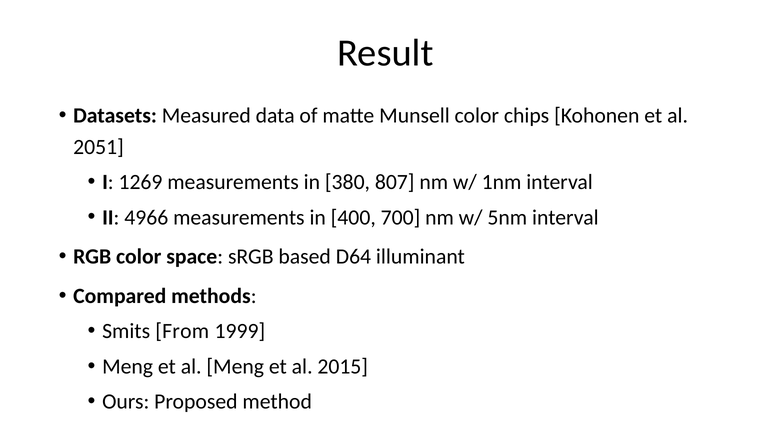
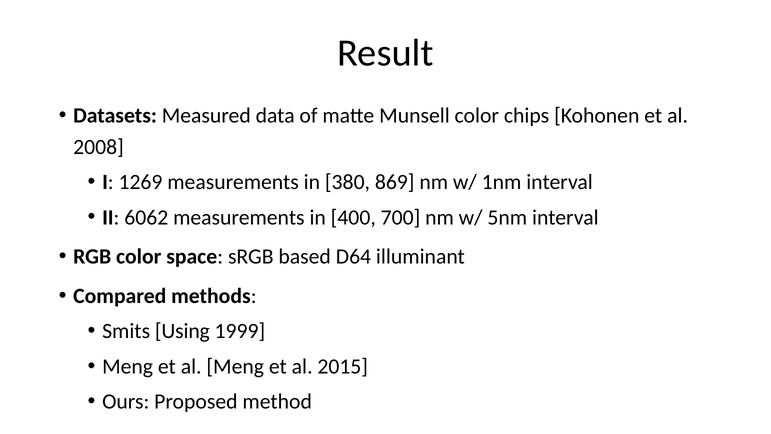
2051: 2051 -> 2008
807: 807 -> 869
4966: 4966 -> 6062
From: From -> Using
